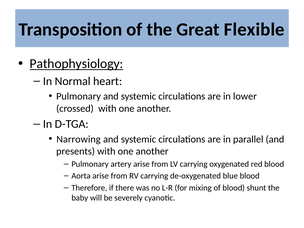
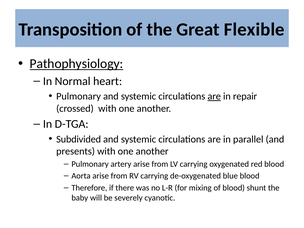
are at (214, 96) underline: none -> present
lower: lower -> repair
Narrowing: Narrowing -> Subdivided
